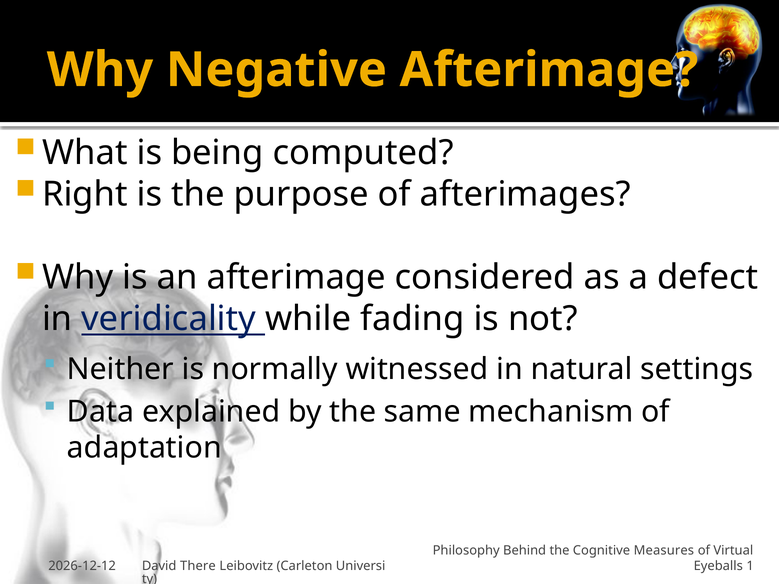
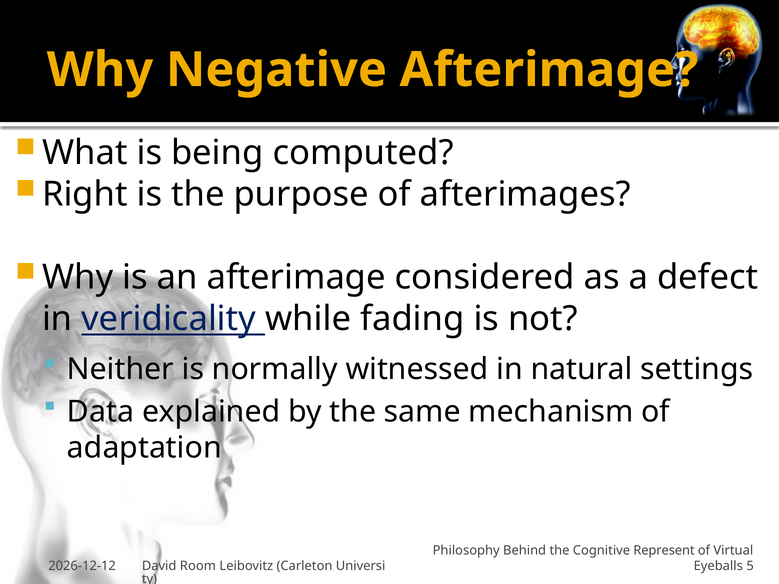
Measures: Measures -> Represent
There: There -> Room
1: 1 -> 5
